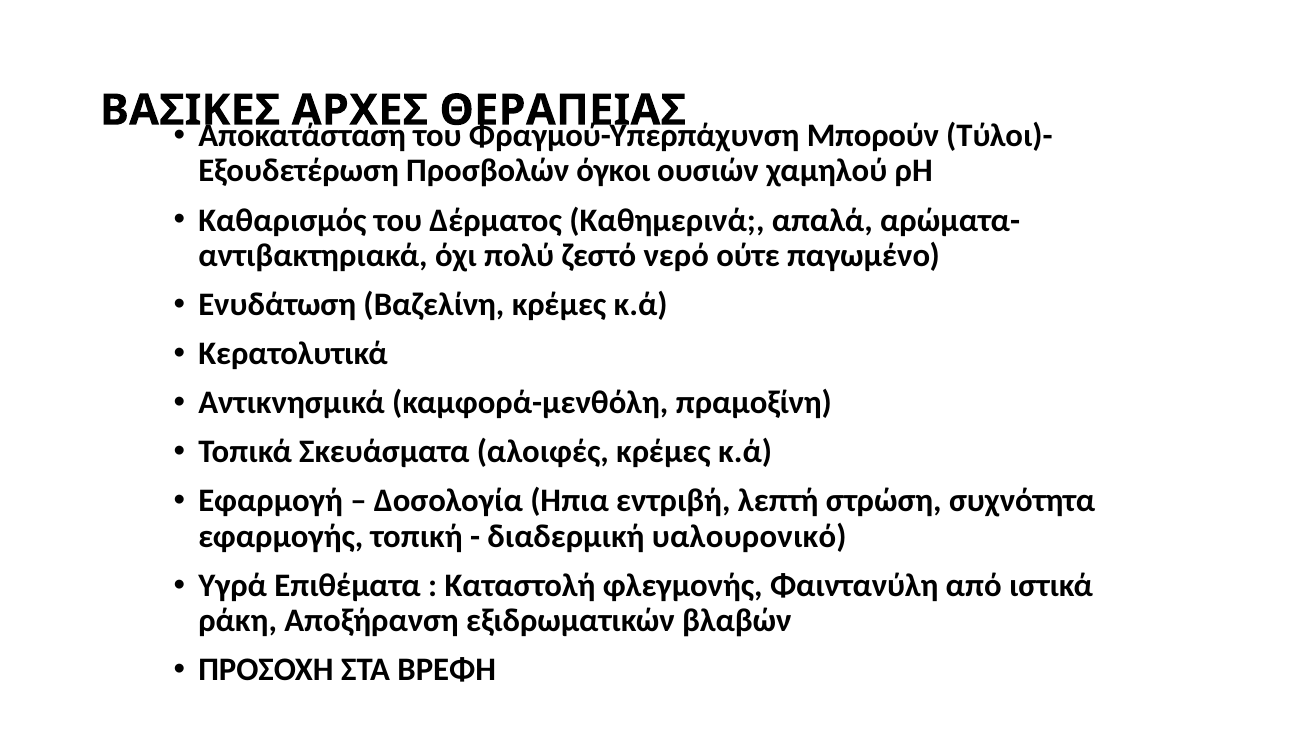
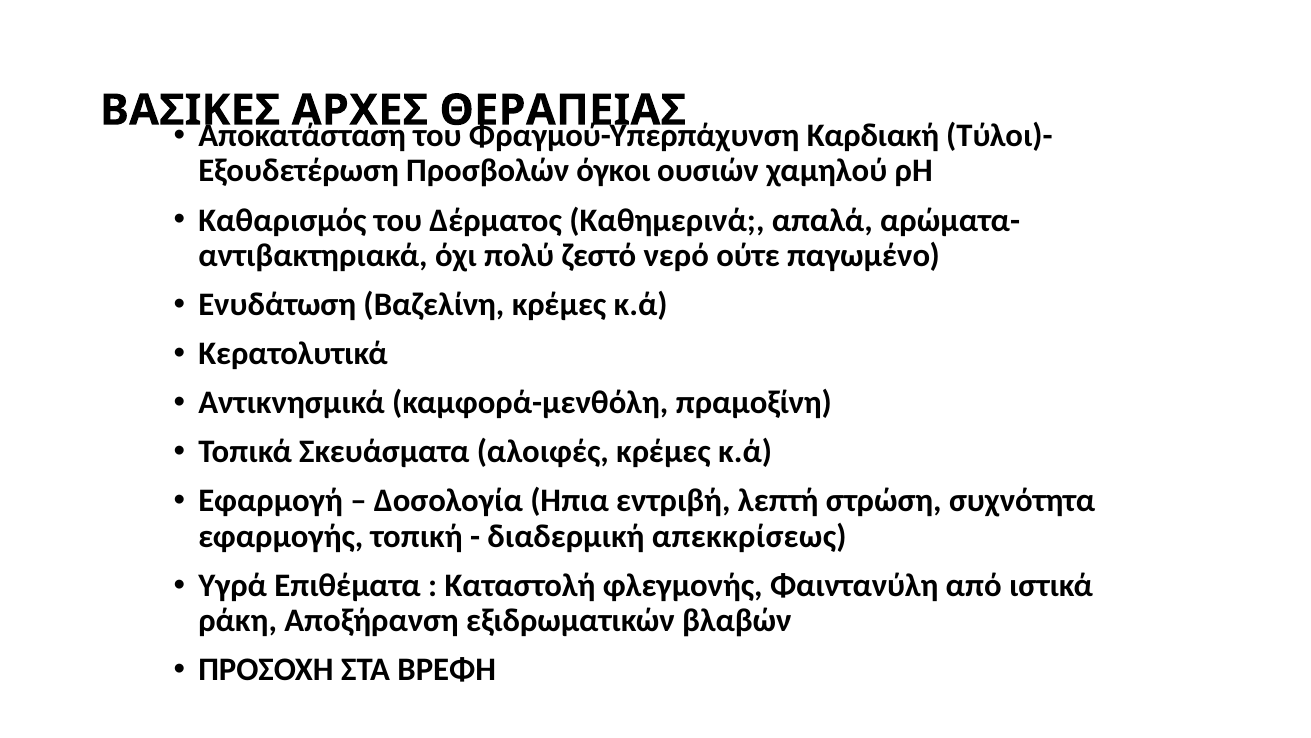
Μπορούν: Μπορούν -> Καρδιακή
υαλουρονικό: υαλουρονικό -> απεκκρίσεως
